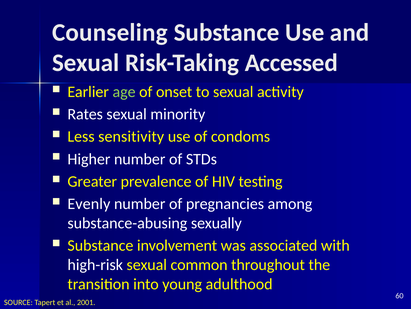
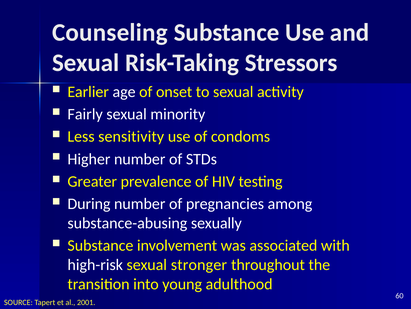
Accessed: Accessed -> Stressors
age colour: light green -> white
Rates: Rates -> Fairly
Evenly: Evenly -> During
common: common -> stronger
